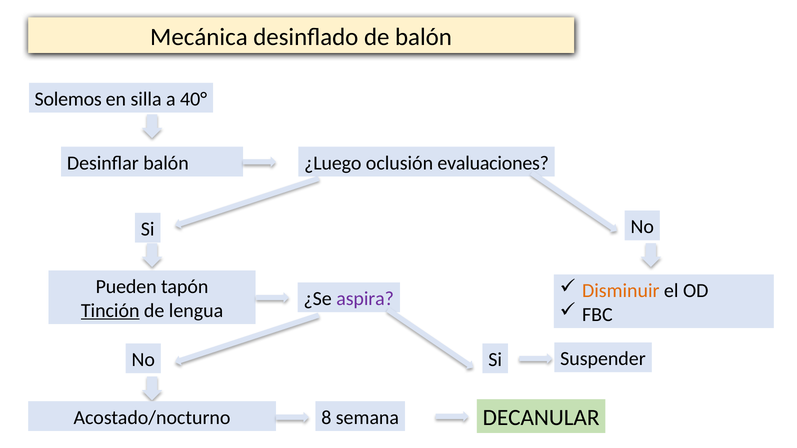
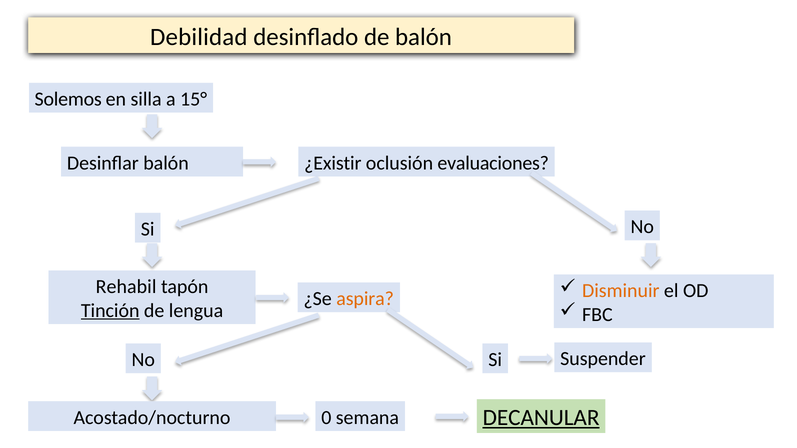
Mecánica: Mecánica -> Debilidad
40°: 40° -> 15°
¿Luego: ¿Luego -> ¿Existir
Pueden: Pueden -> Rehabil
aspira colour: purple -> orange
8: 8 -> 0
DECANULAR underline: none -> present
